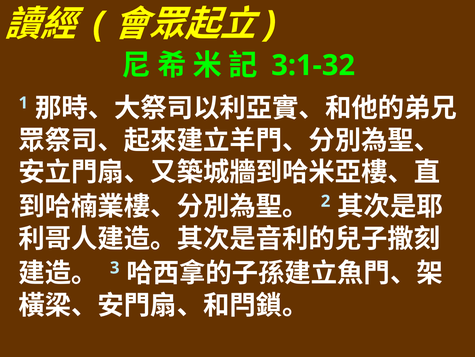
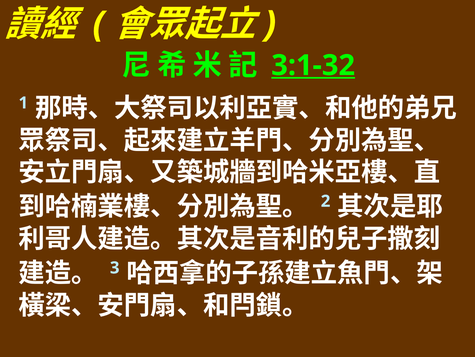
3:1-32 underline: none -> present
